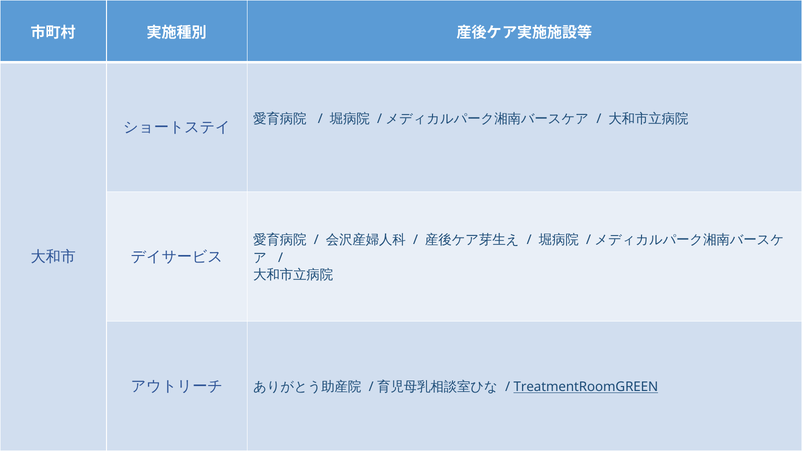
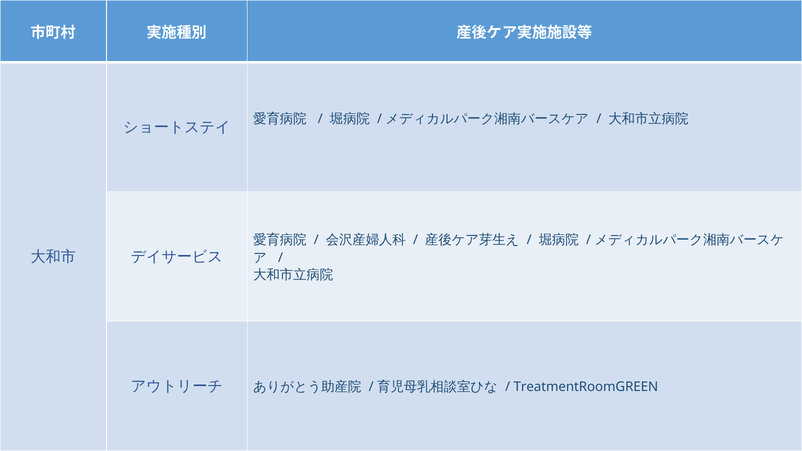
TreatmentRoomGREEN underline: present -> none
